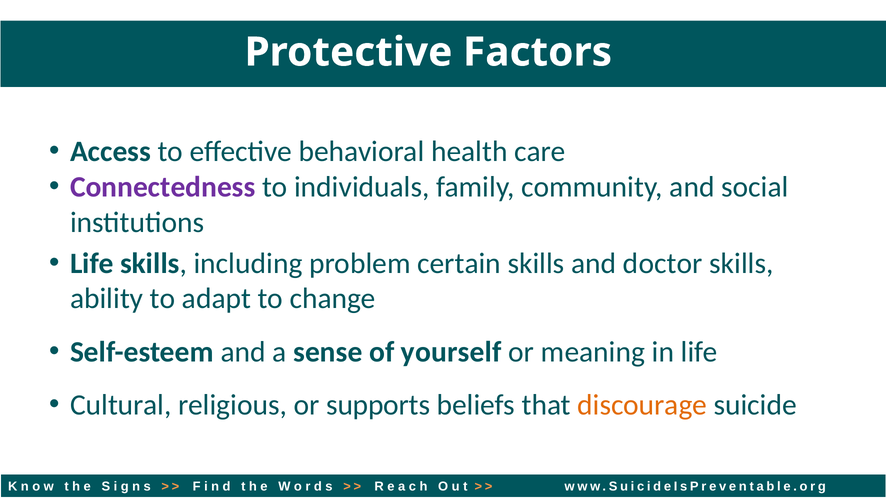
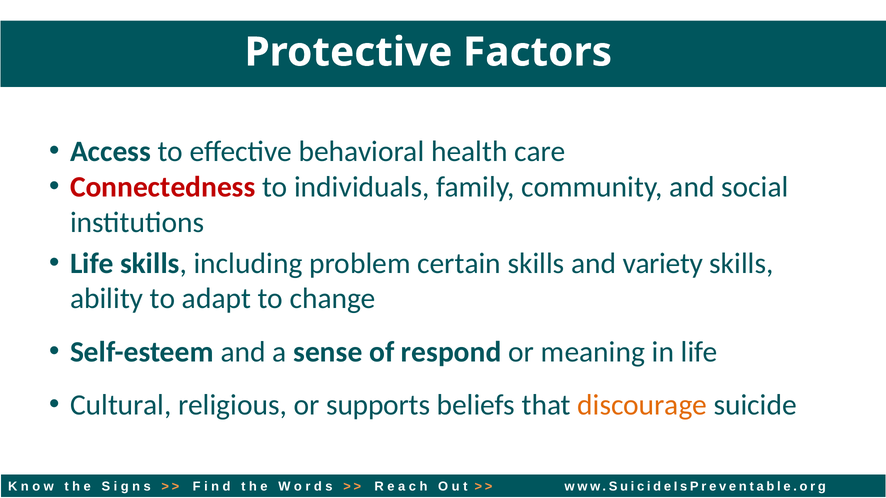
Connectedness colour: purple -> red
doctor: doctor -> variety
yourself: yourself -> respond
